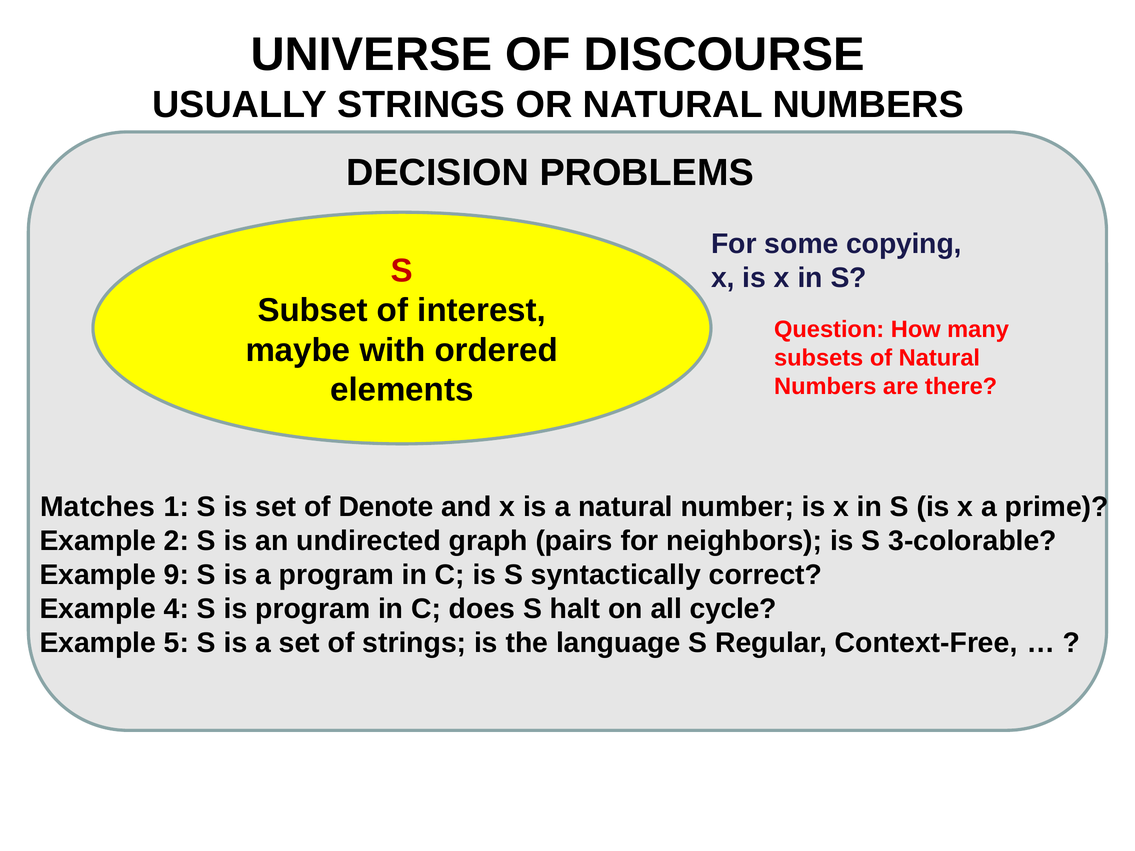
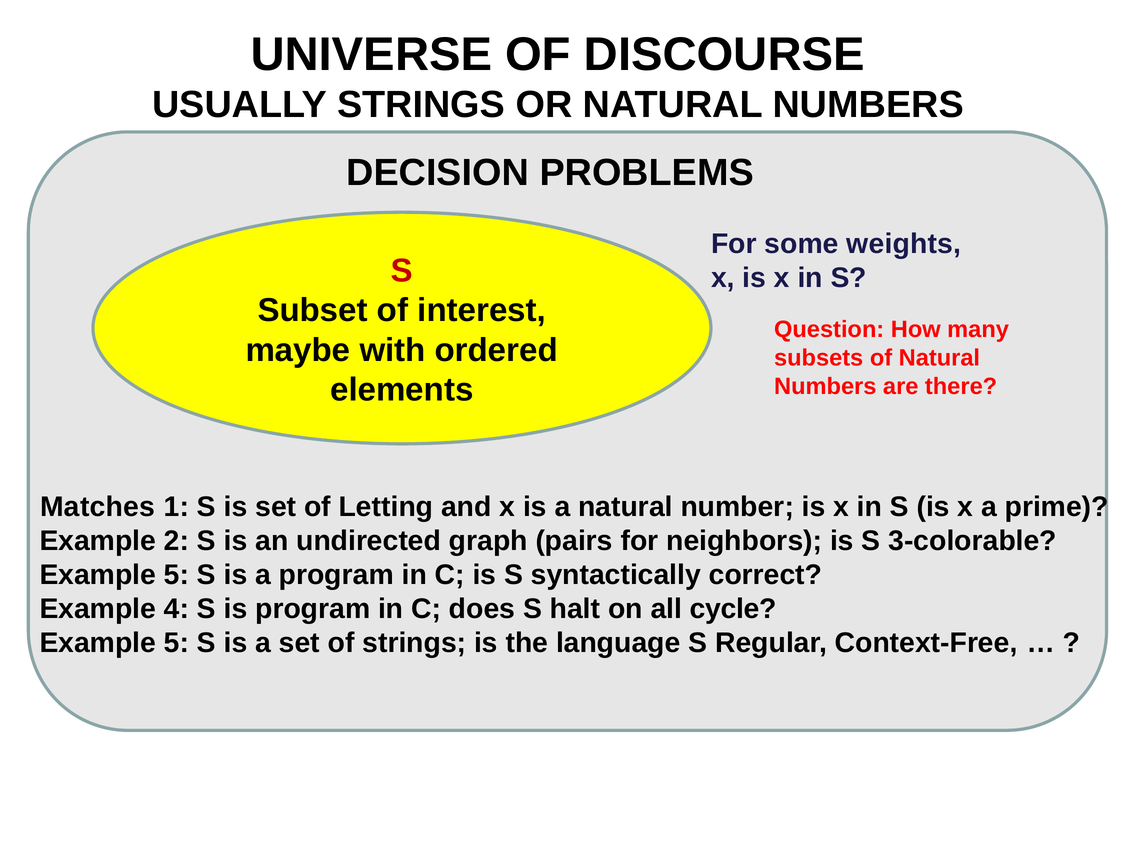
copying: copying -> weights
Denote: Denote -> Letting
9 at (177, 575): 9 -> 5
